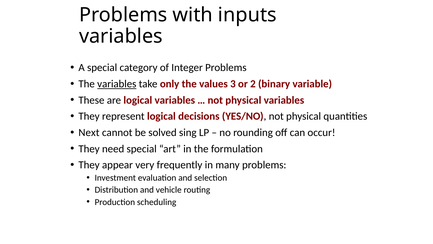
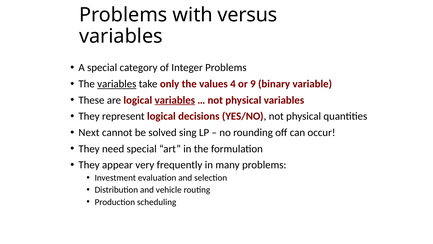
inputs: inputs -> versus
3: 3 -> 4
2: 2 -> 9
variables at (175, 100) underline: none -> present
